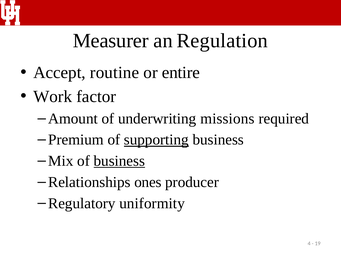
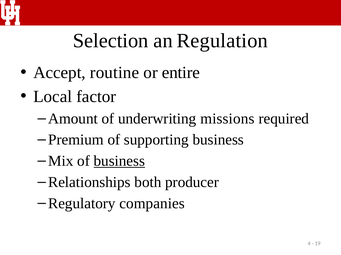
Measurer: Measurer -> Selection
Work: Work -> Local
supporting underline: present -> none
ones: ones -> both
uniformity: uniformity -> companies
